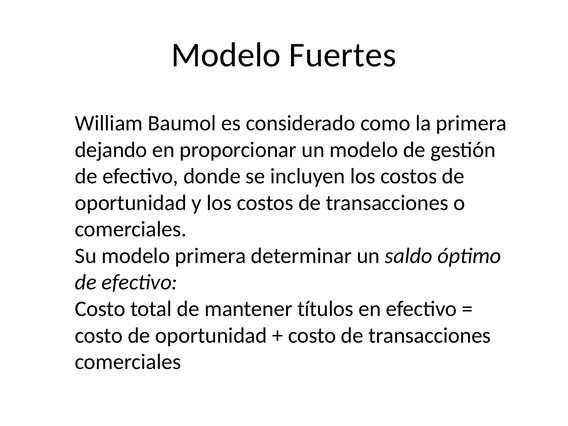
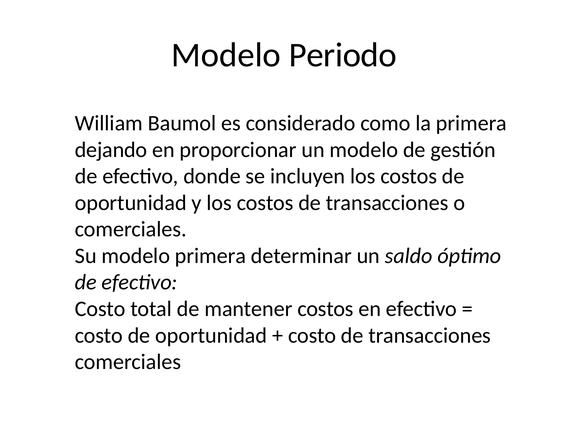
Fuertes: Fuertes -> Periodo
mantener títulos: títulos -> costos
